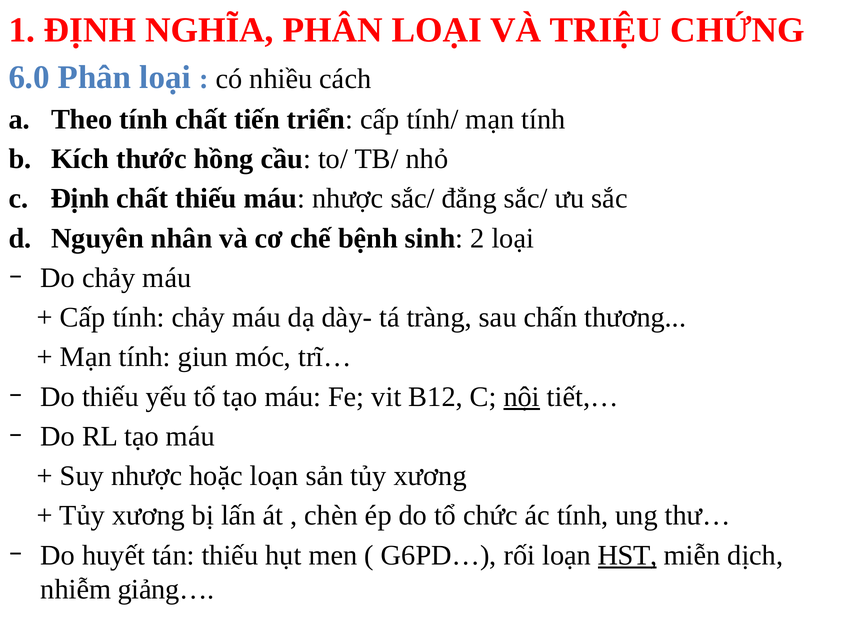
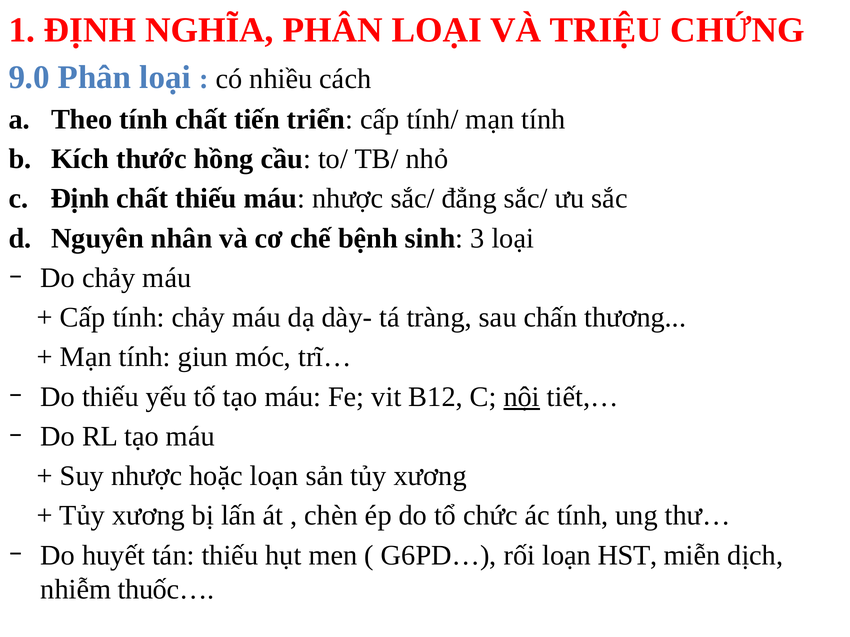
6.0: 6.0 -> 9.0
2: 2 -> 3
HST underline: present -> none
giảng…: giảng… -> thuốc…
